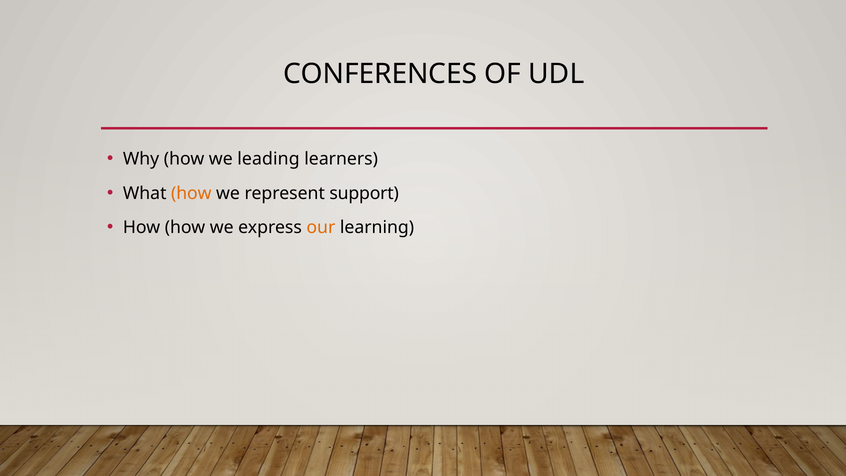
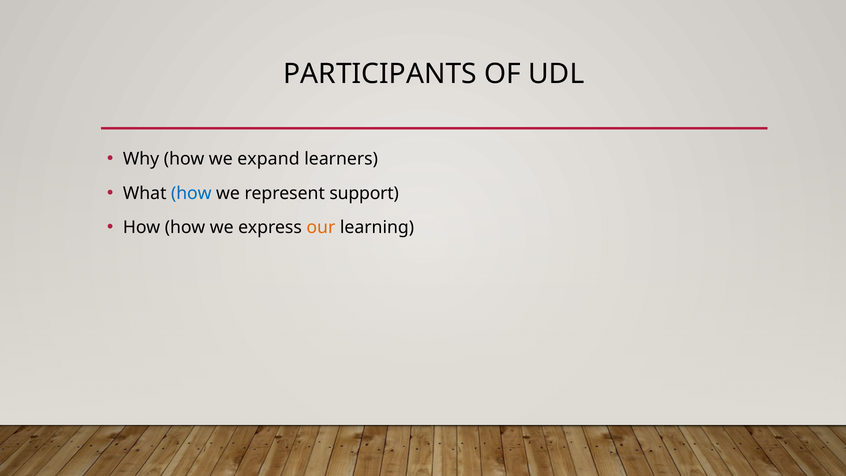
CONFERENCES: CONFERENCES -> PARTICIPANTS
leading: leading -> expand
how at (191, 193) colour: orange -> blue
